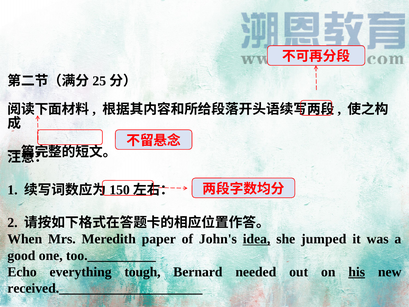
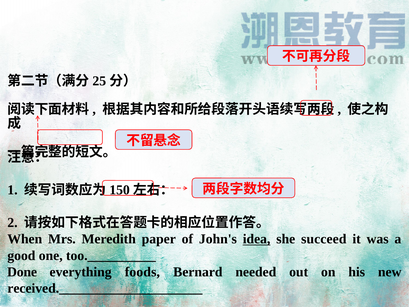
jumped: jumped -> succeed
Echo: Echo -> Done
tough: tough -> foods
his underline: present -> none
